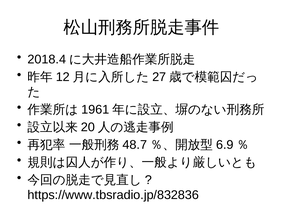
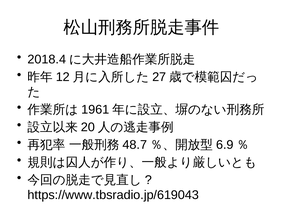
https://www.tbsradio.jp/832836: https://www.tbsradio.jp/832836 -> https://www.tbsradio.jp/619043
